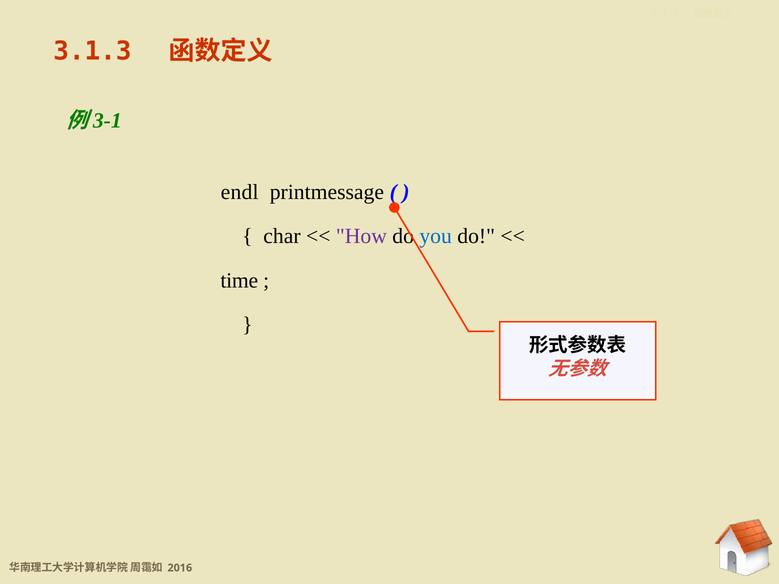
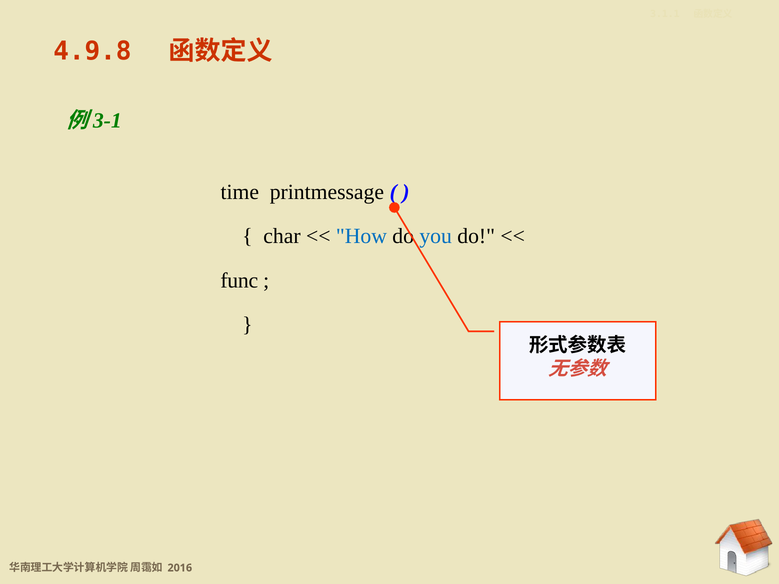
3.1.3: 3.1.3 -> 4.9.8
endl: endl -> time
How colour: purple -> blue
time: time -> func
